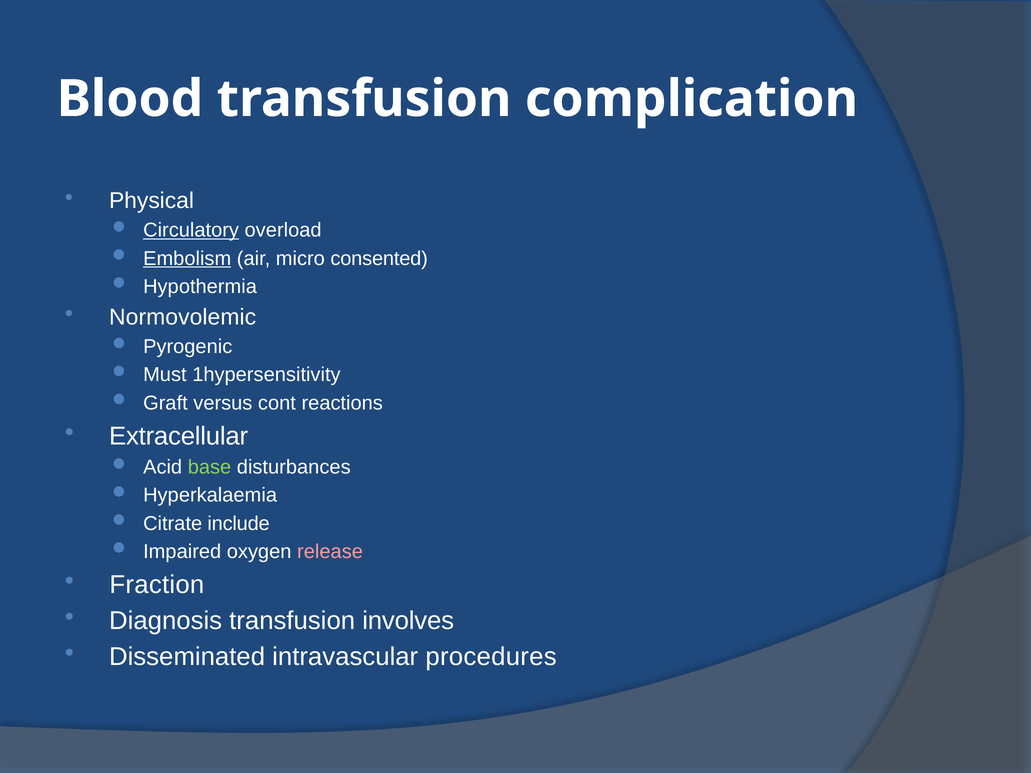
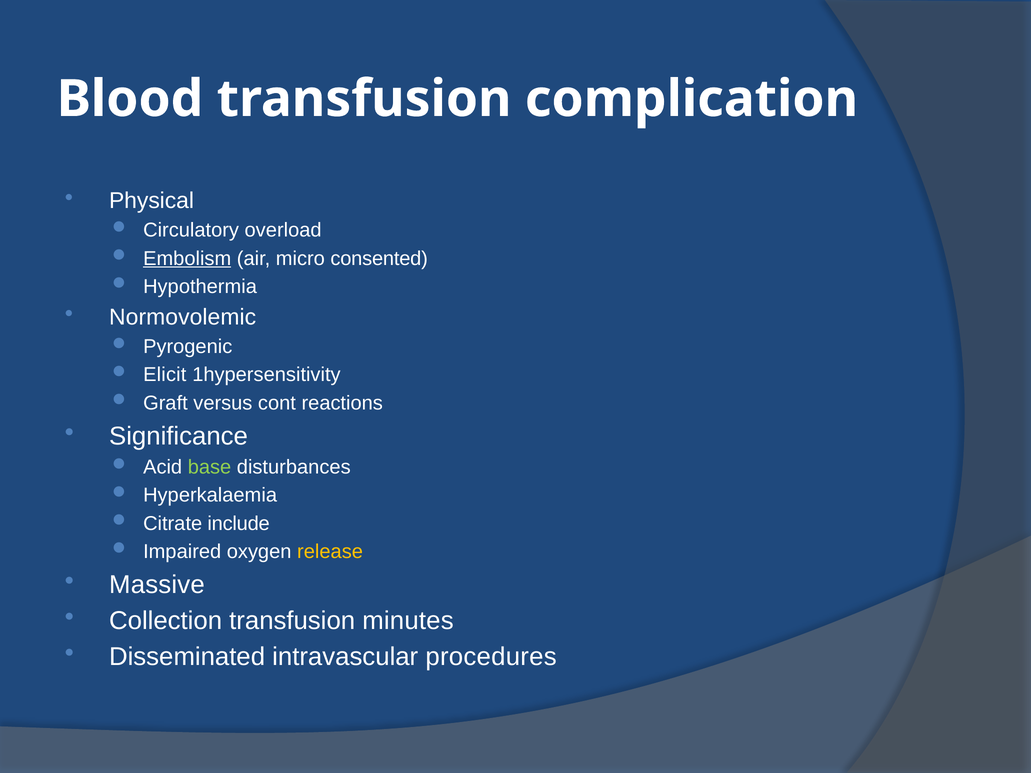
Circulatory underline: present -> none
Must: Must -> Elicit
Extracellular: Extracellular -> Significance
release colour: pink -> yellow
Fraction: Fraction -> Massive
Diagnosis: Diagnosis -> Collection
involves: involves -> minutes
